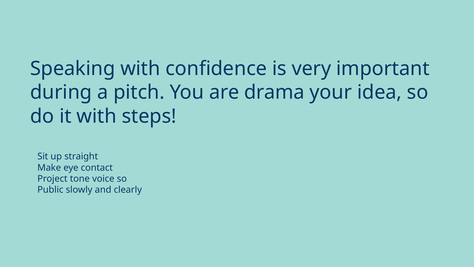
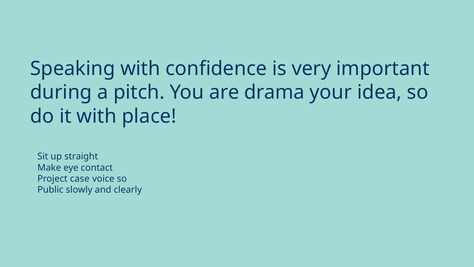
steps: steps -> place
tone: tone -> case
